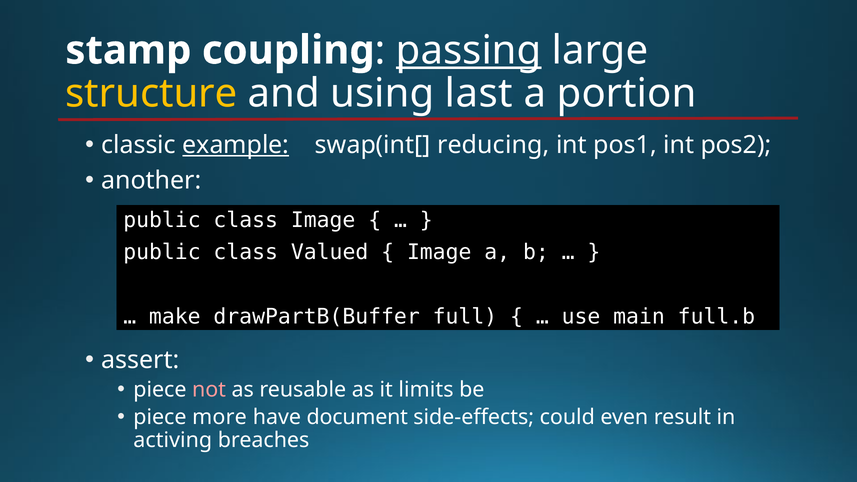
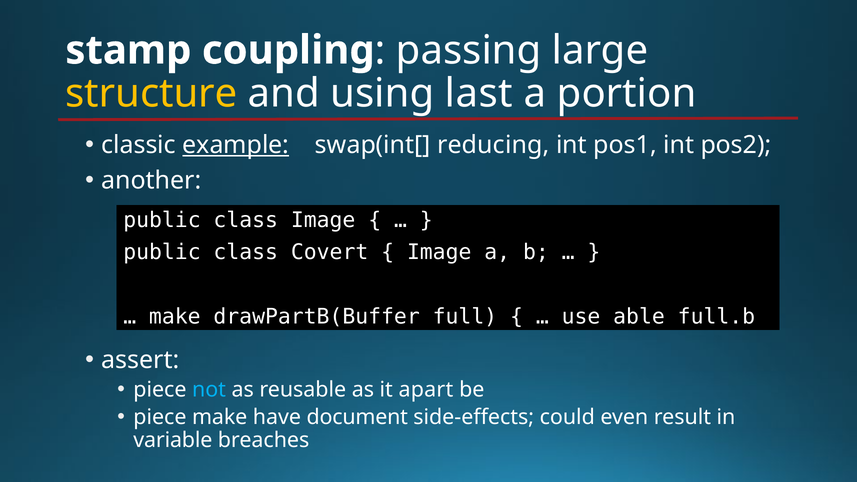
passing underline: present -> none
Valued: Valued -> Covert
main: main -> able
not colour: pink -> light blue
limits: limits -> apart
piece more: more -> make
activing: activing -> variable
